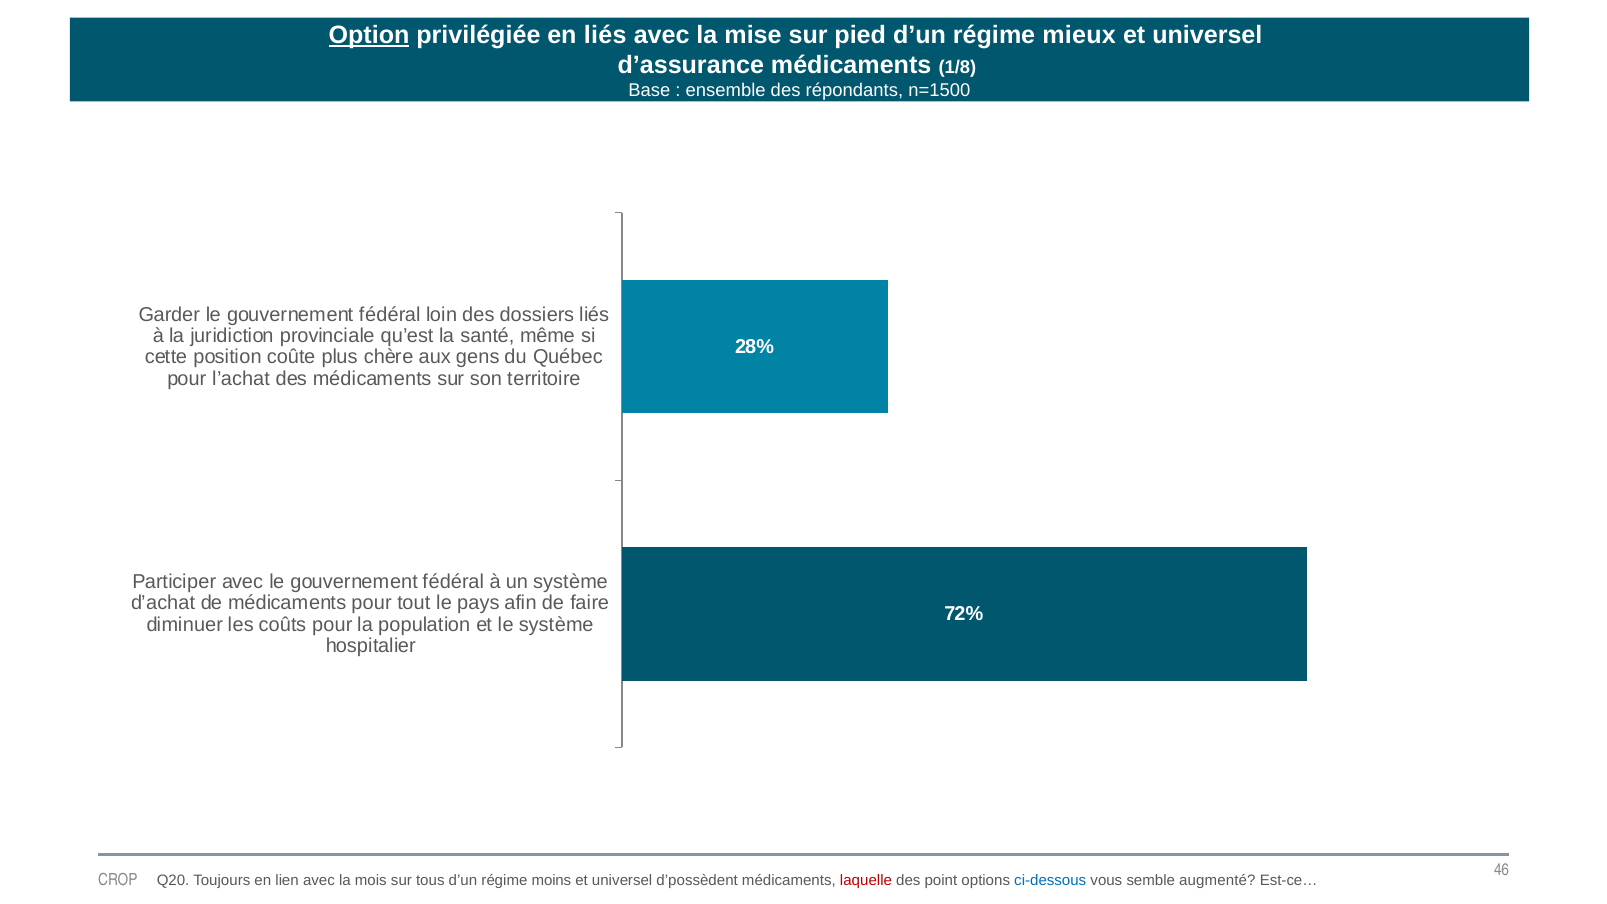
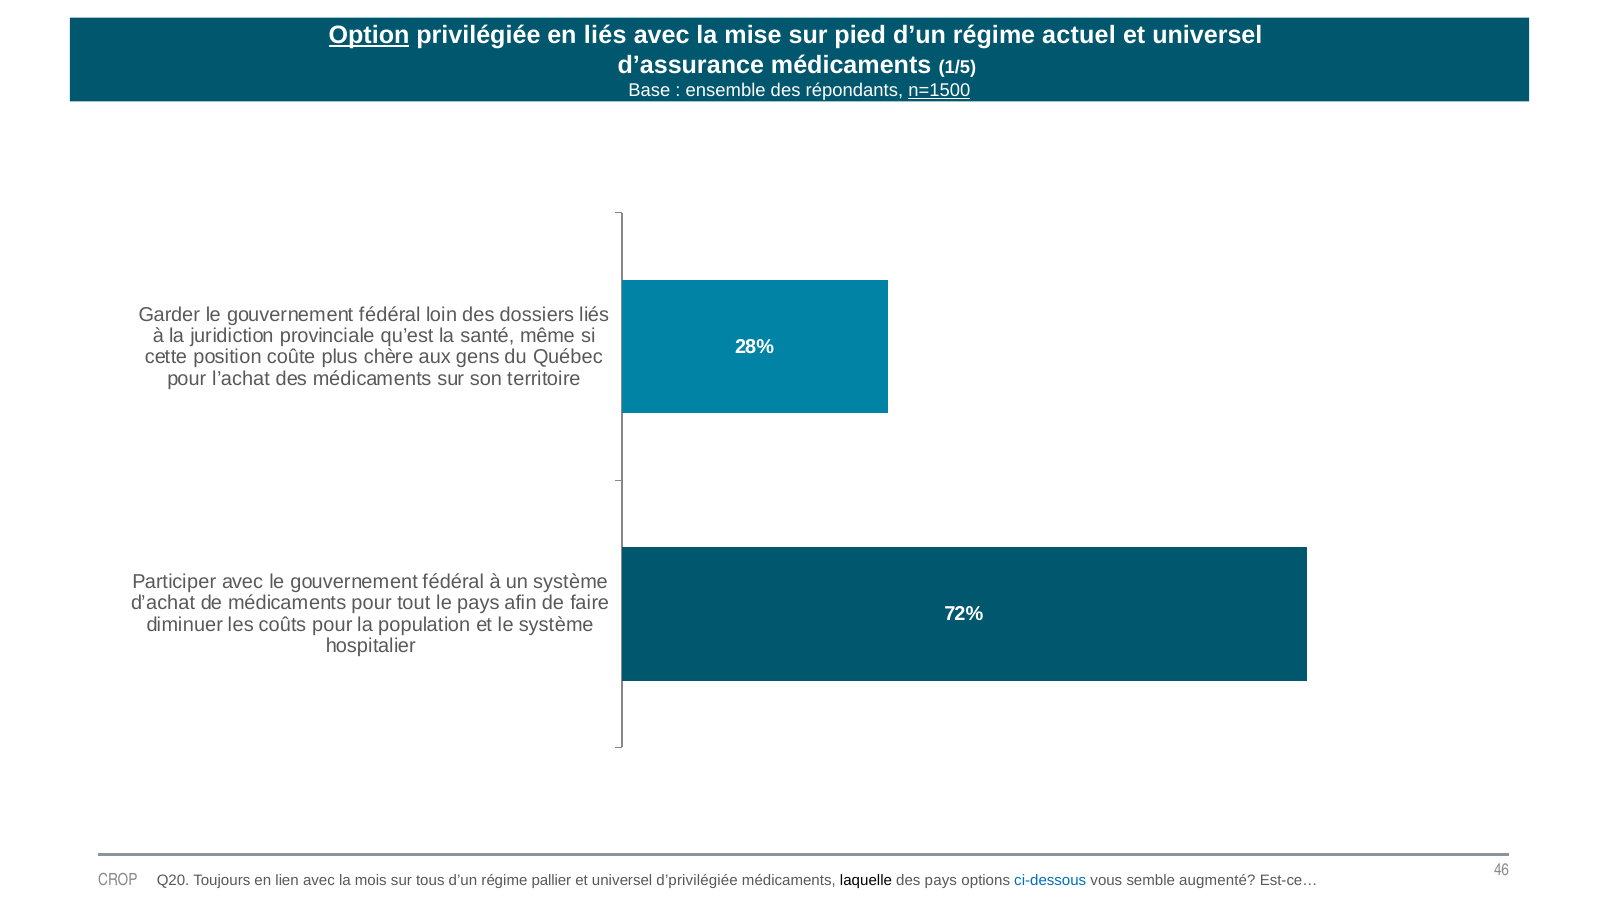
mieux: mieux -> actuel
1/8: 1/8 -> 1/5
n=1500 underline: none -> present
moins: moins -> pallier
d’possèdent: d’possèdent -> d’privilégiée
laquelle colour: red -> black
des point: point -> pays
